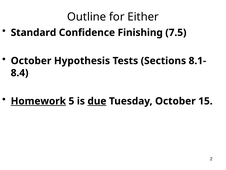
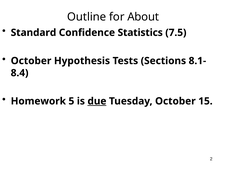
Either: Either -> About
Finishing: Finishing -> Statistics
Homework underline: present -> none
